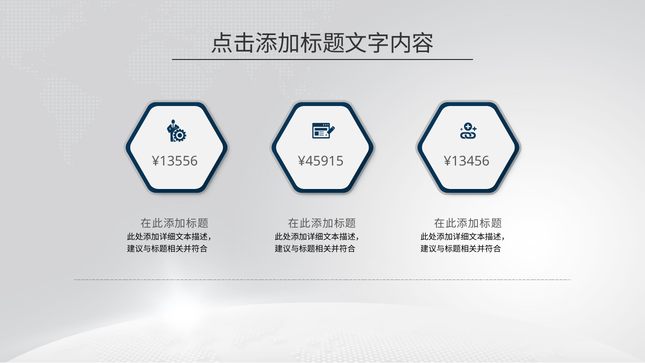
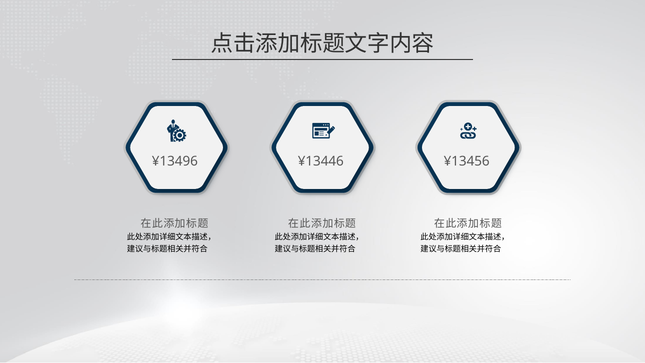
¥13556: ¥13556 -> ¥13496
¥45915: ¥45915 -> ¥13446
